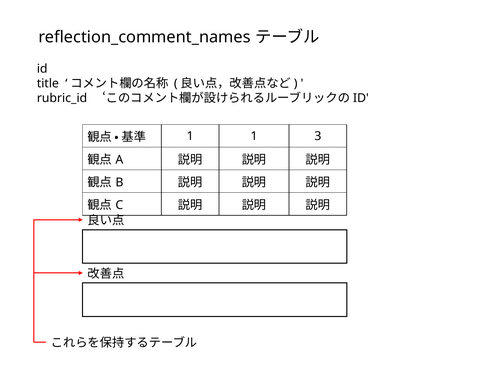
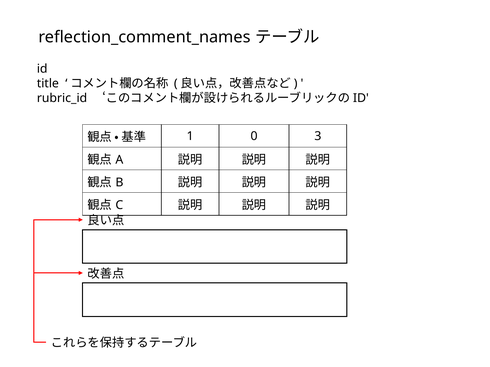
1 1: 1 -> 0
